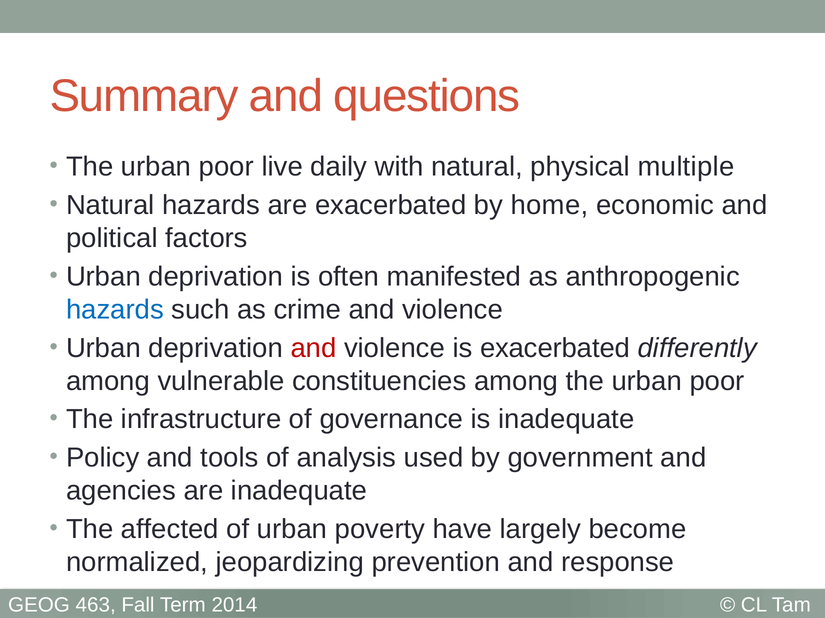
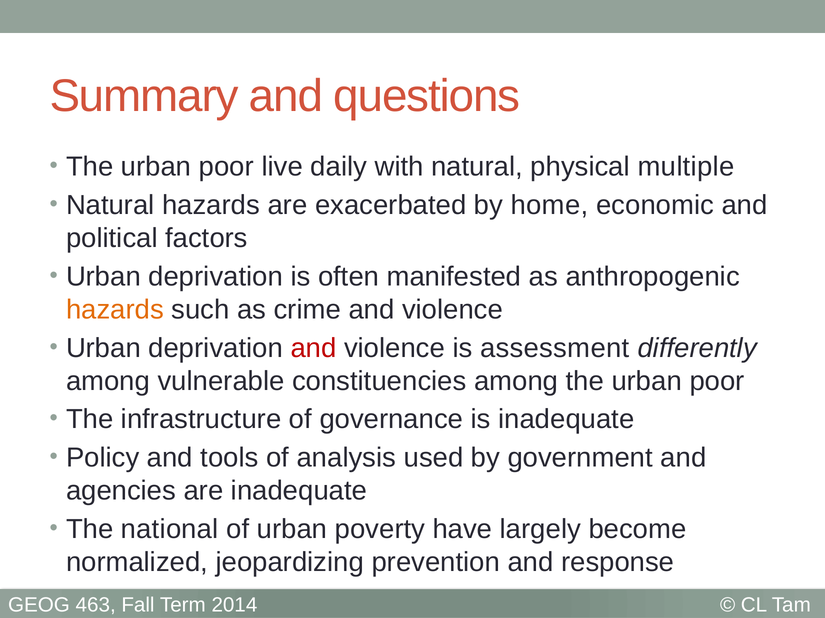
hazards at (115, 310) colour: blue -> orange
is exacerbated: exacerbated -> assessment
affected: affected -> national
